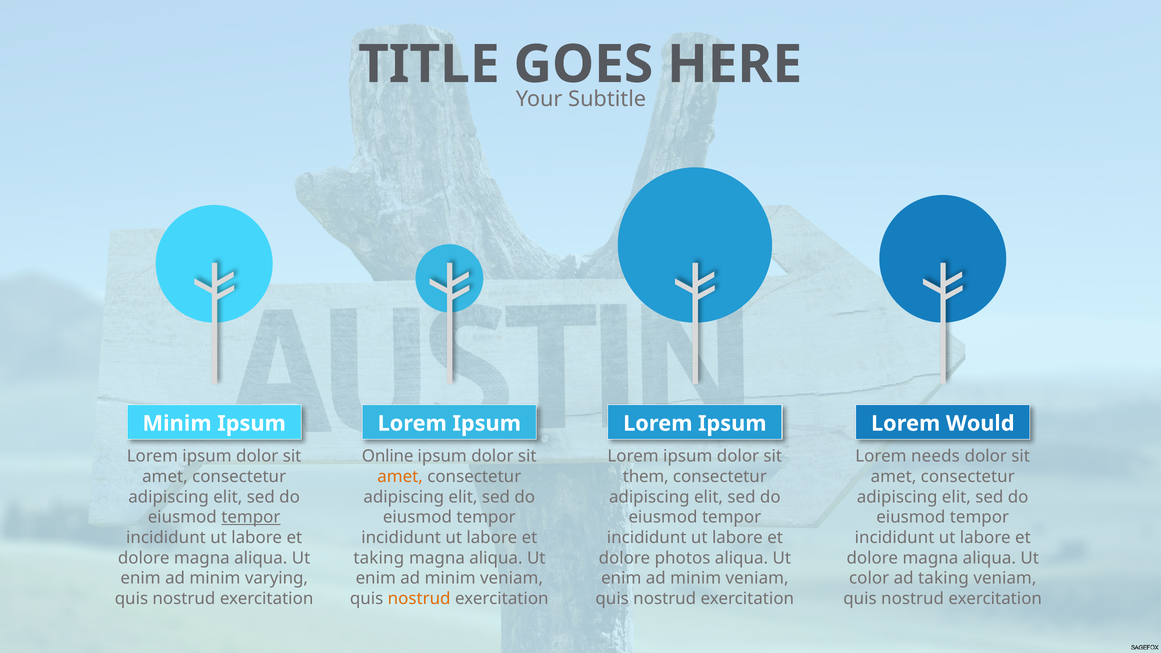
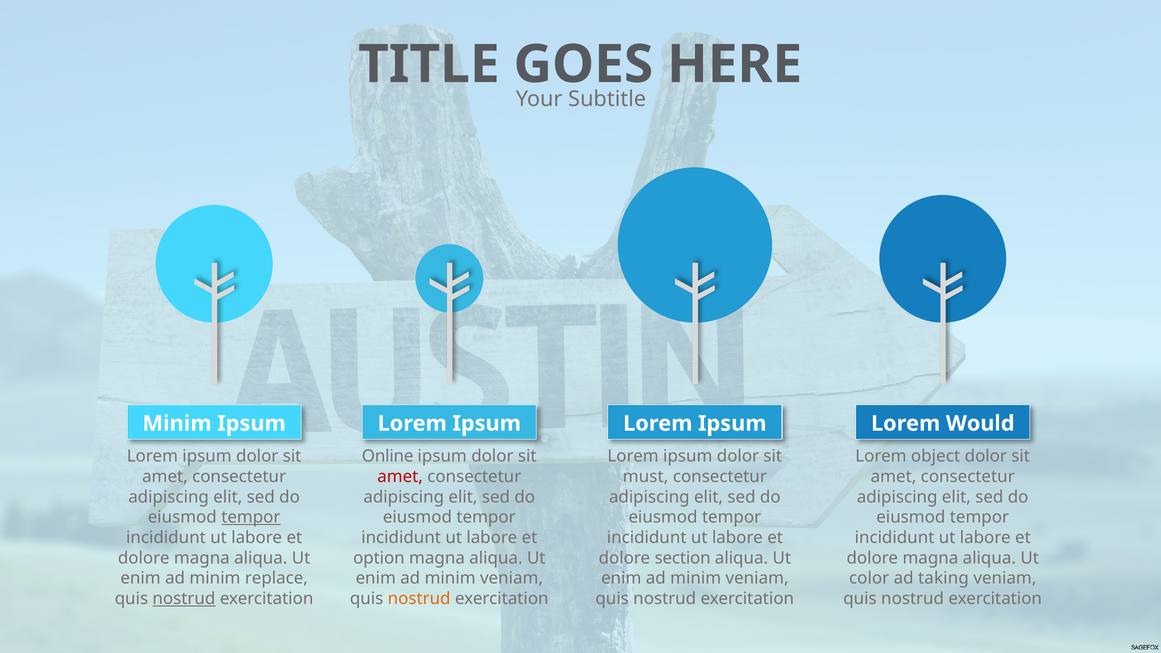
needs: needs -> object
amet at (400, 477) colour: orange -> red
them: them -> must
taking at (379, 558): taking -> option
photos: photos -> section
varying: varying -> replace
nostrud at (184, 599) underline: none -> present
